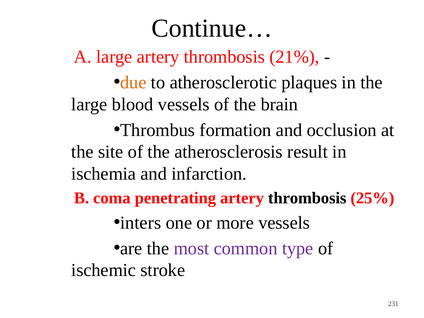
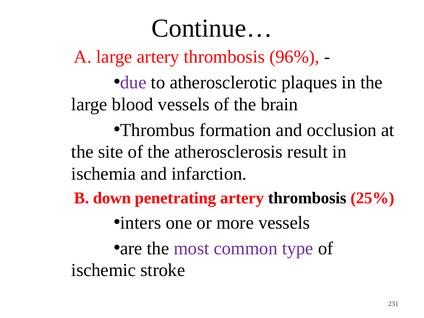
21%: 21% -> 96%
due colour: orange -> purple
coma: coma -> down
